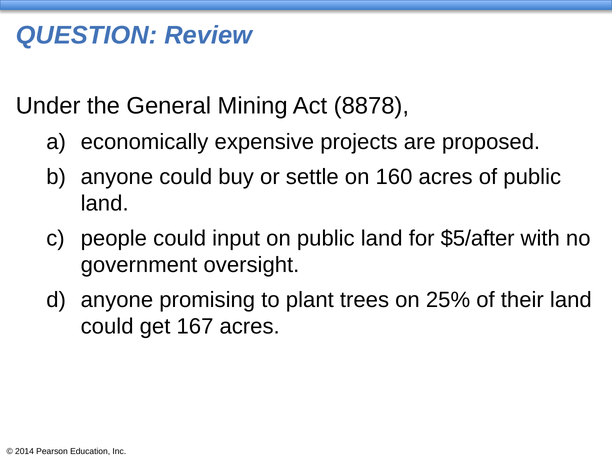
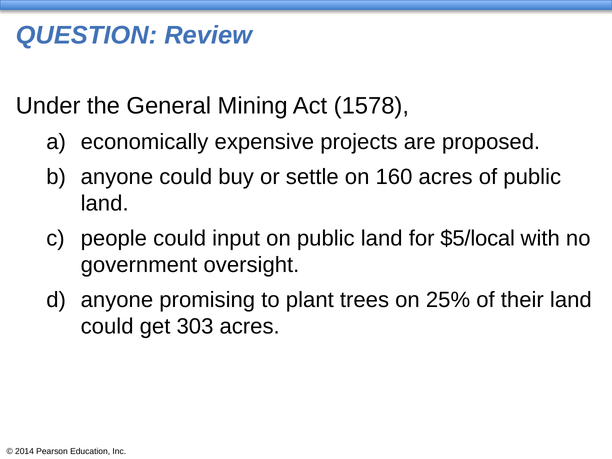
8878: 8878 -> 1578
$5/after: $5/after -> $5/local
167: 167 -> 303
